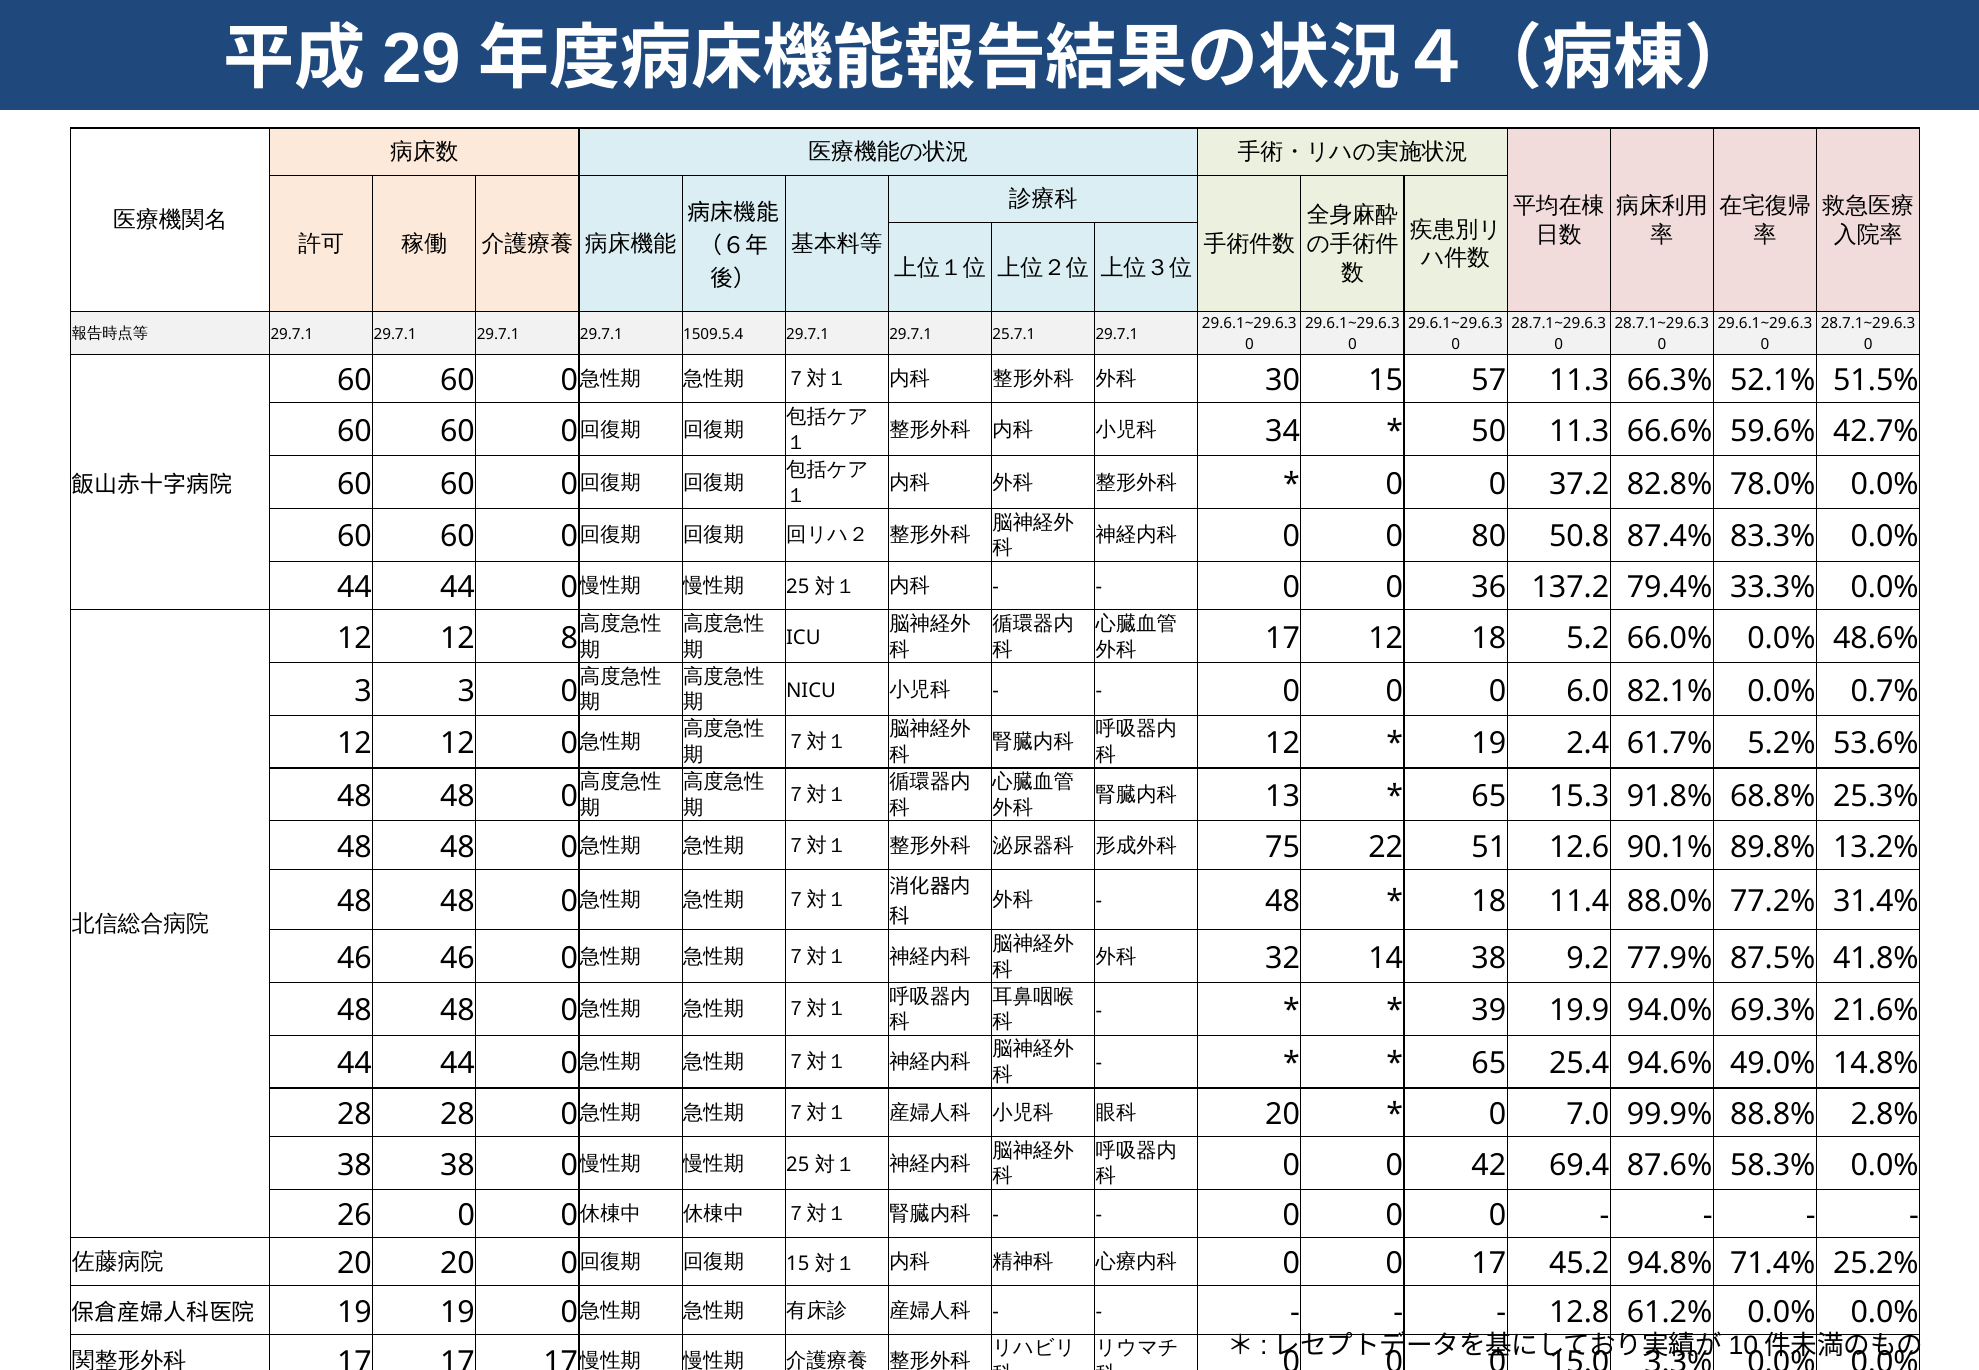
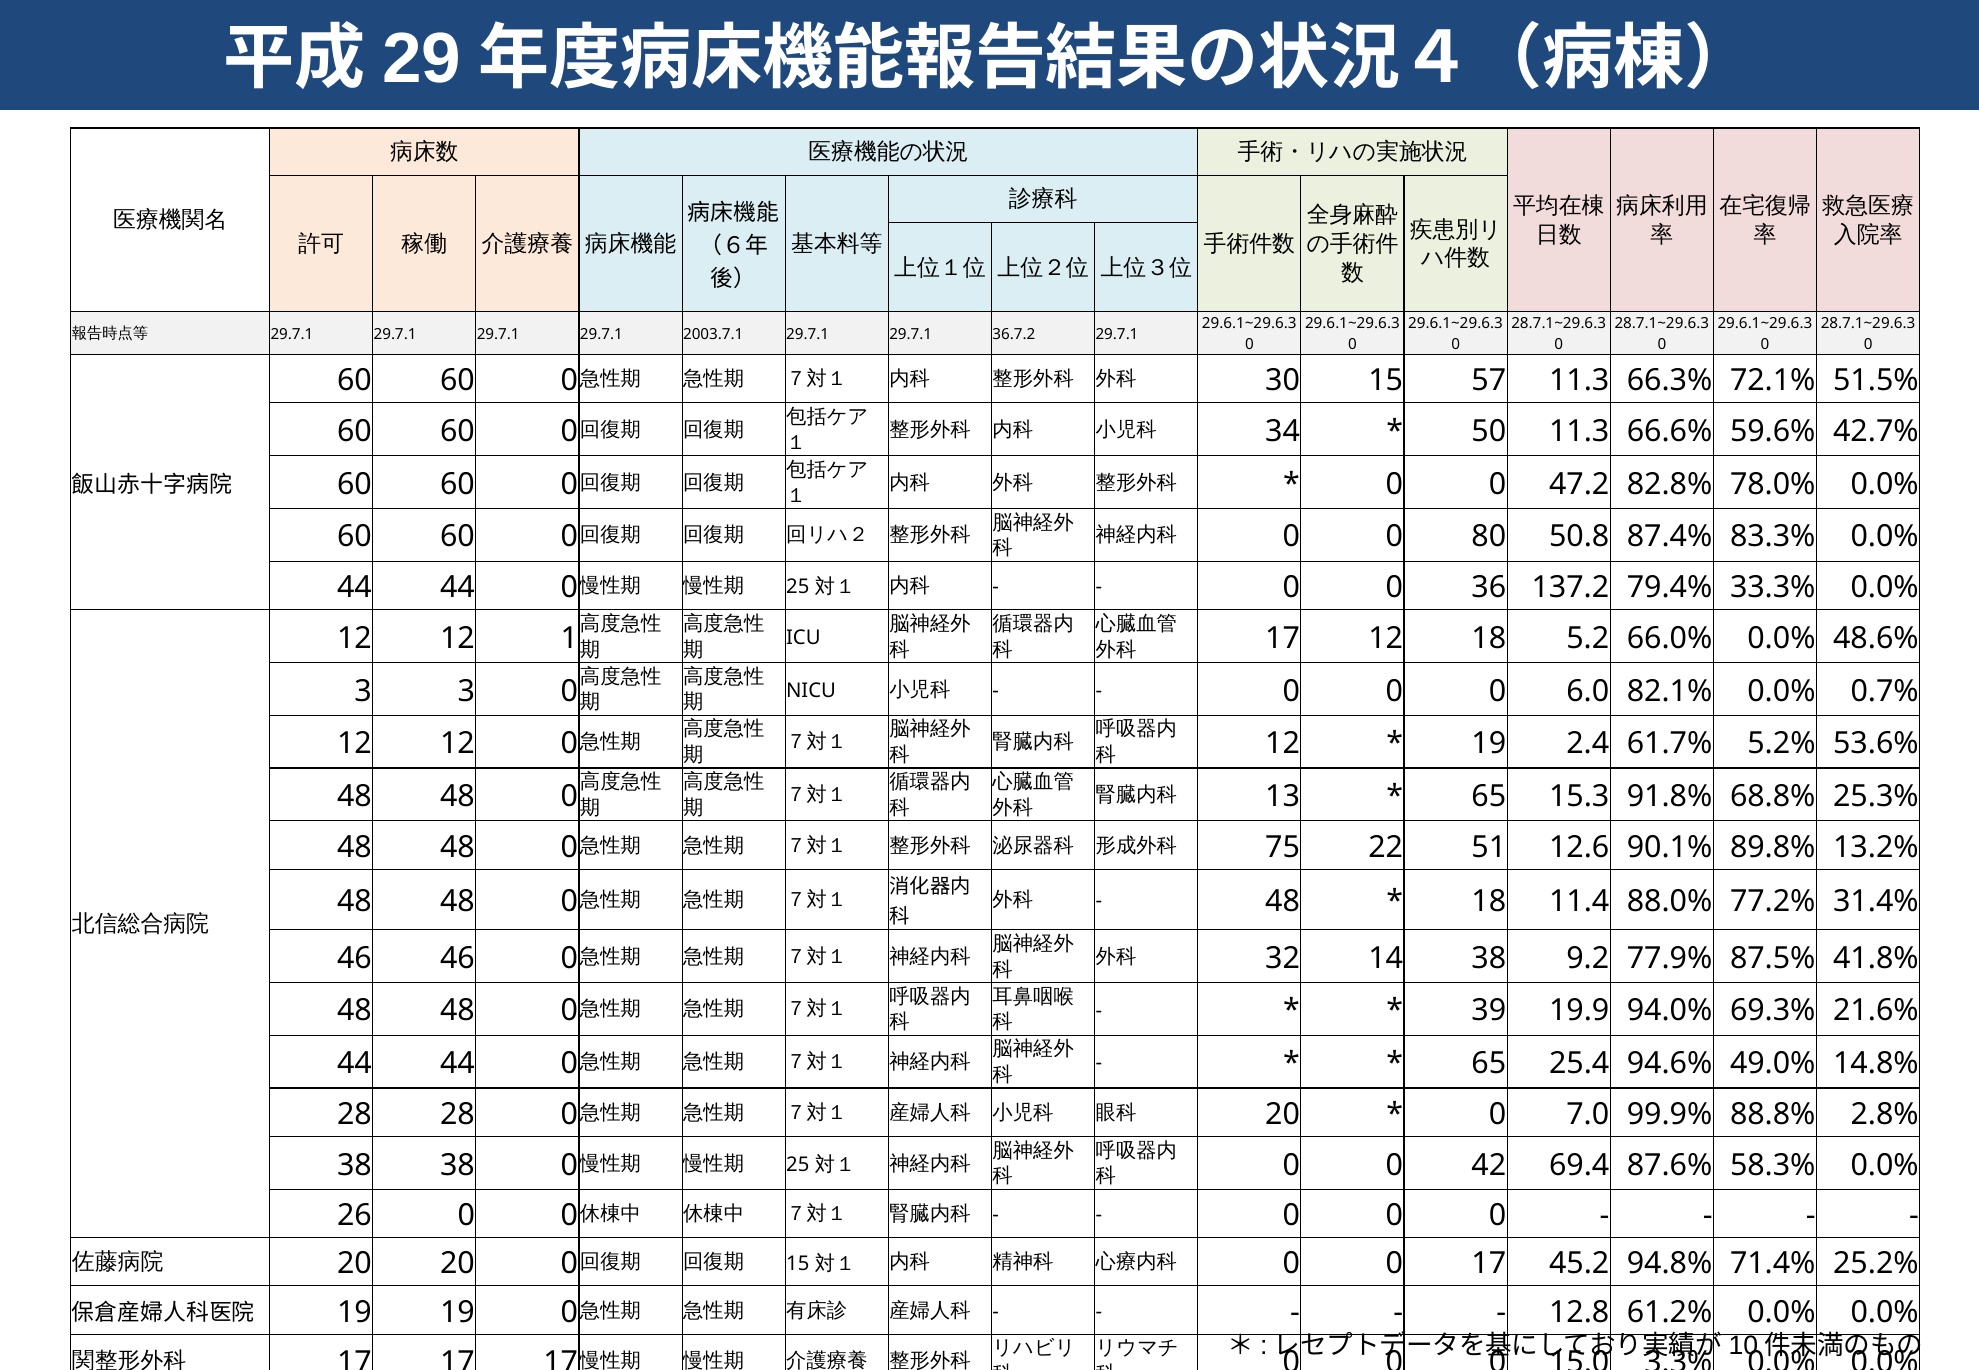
1509.5.4: 1509.5.4 -> 2003.7.1
25.7.1: 25.7.1 -> 36.7.2
52.1%: 52.1% -> 72.1%
37.2: 37.2 -> 47.2
8: 8 -> 1
